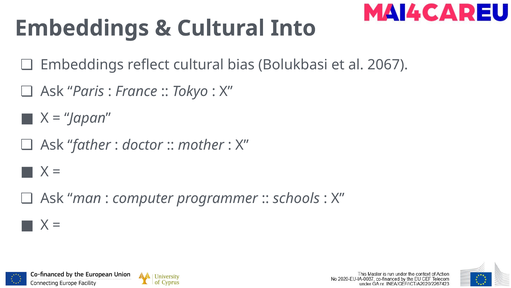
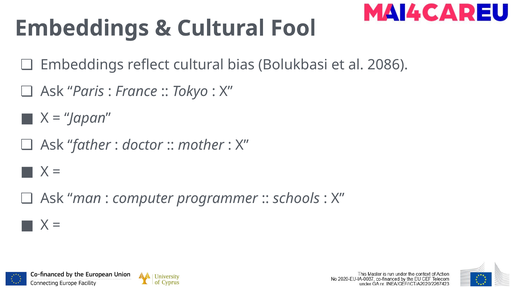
Into: Into -> Fool
2067: 2067 -> 2086
